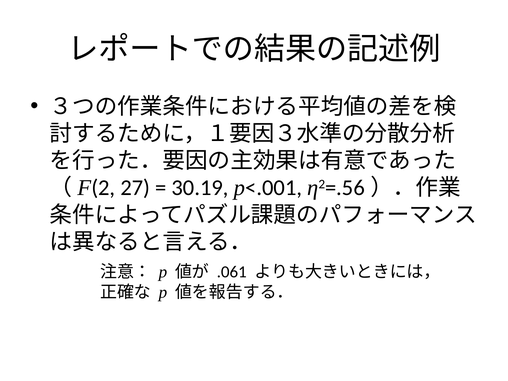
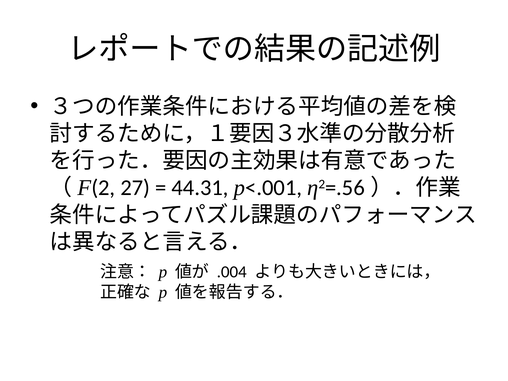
30.19: 30.19 -> 44.31
.061: .061 -> .004
